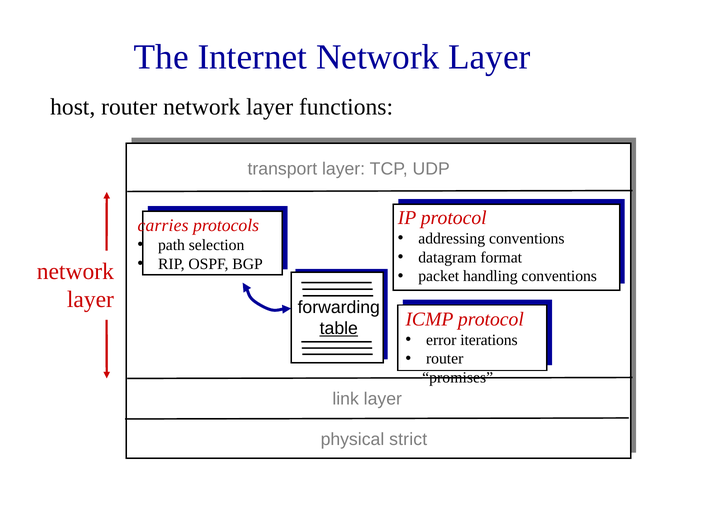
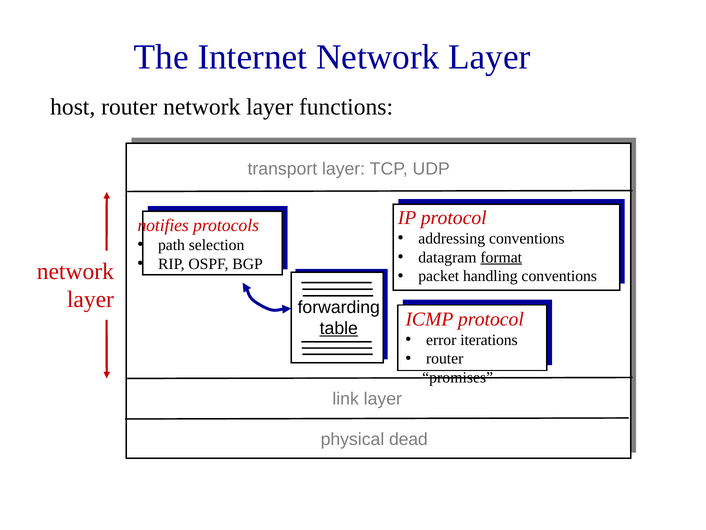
carries: carries -> notifies
format underline: none -> present
strict: strict -> dead
